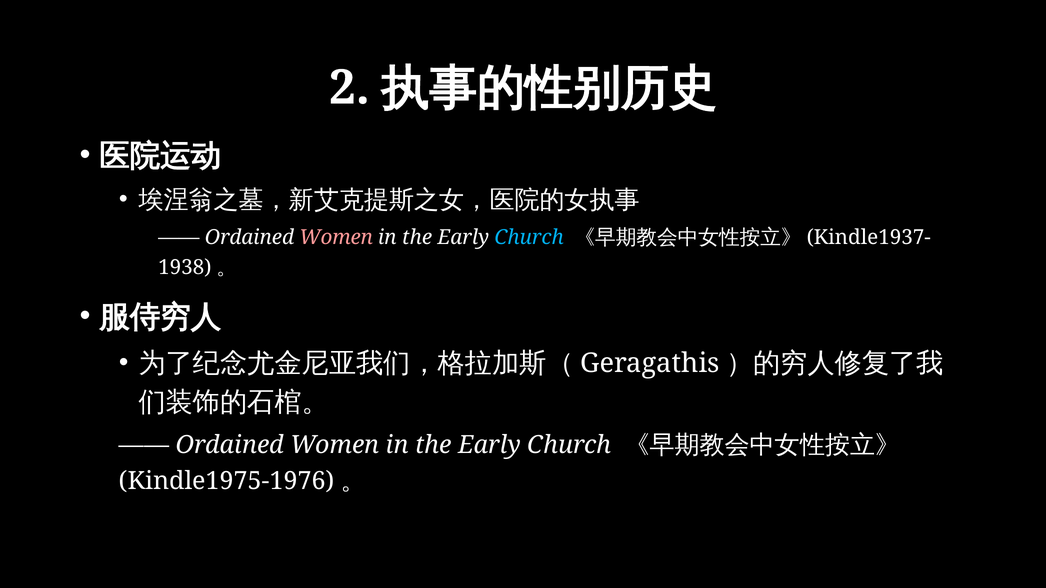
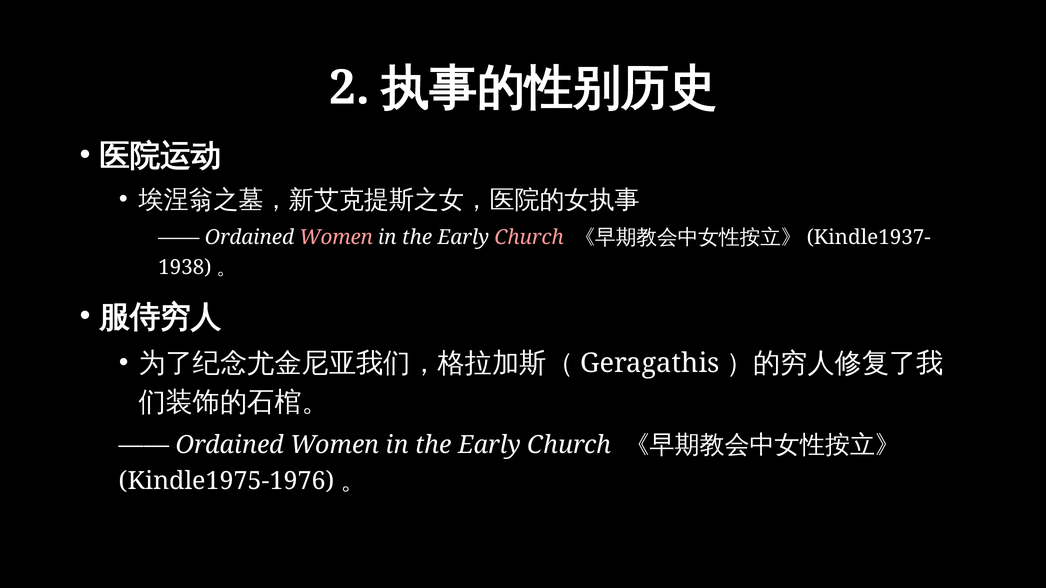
Church at (529, 238) colour: light blue -> pink
